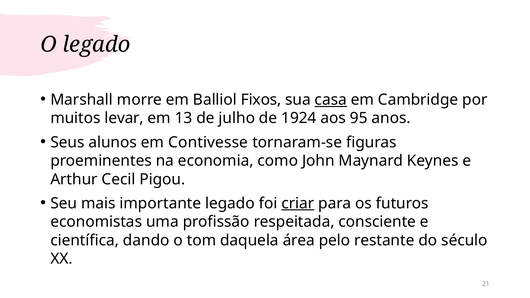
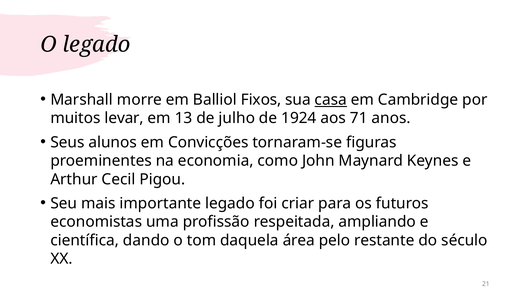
95: 95 -> 71
Contivesse: Contivesse -> Convicções
criar underline: present -> none
consciente: consciente -> ampliando
